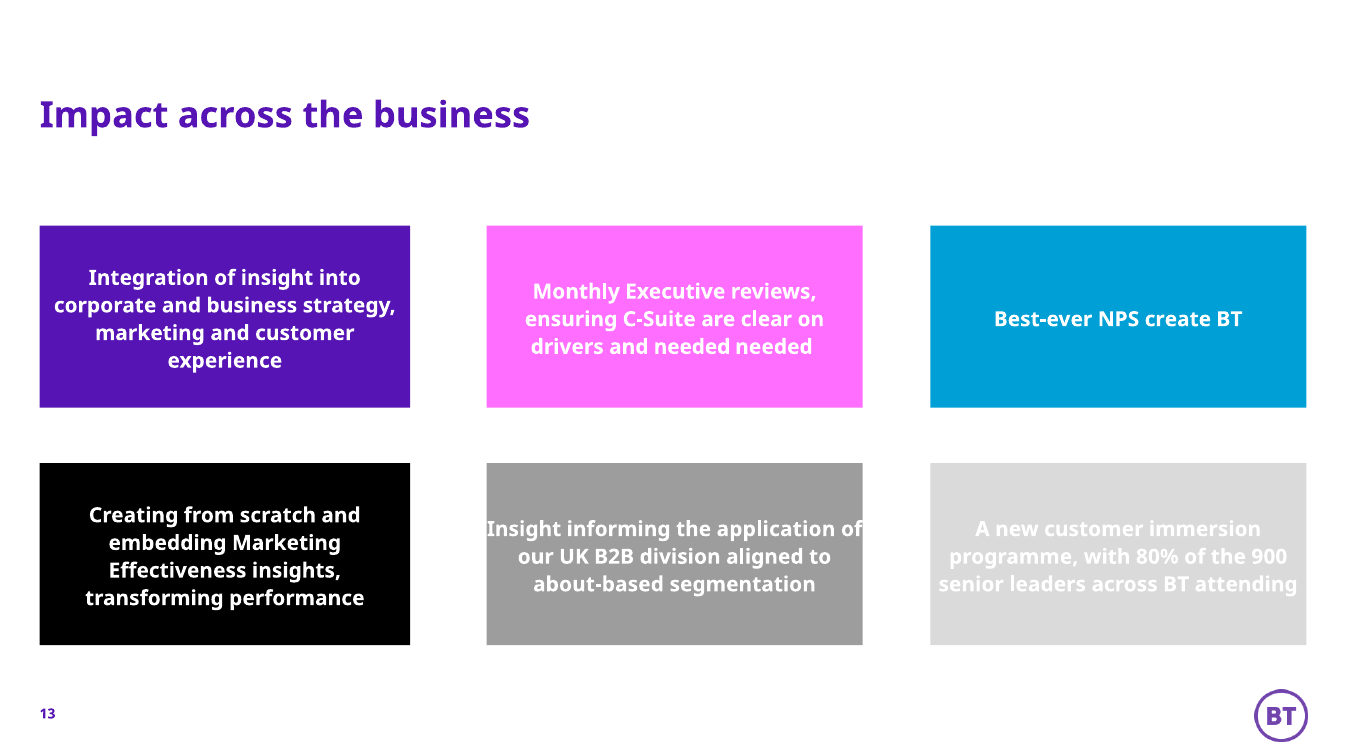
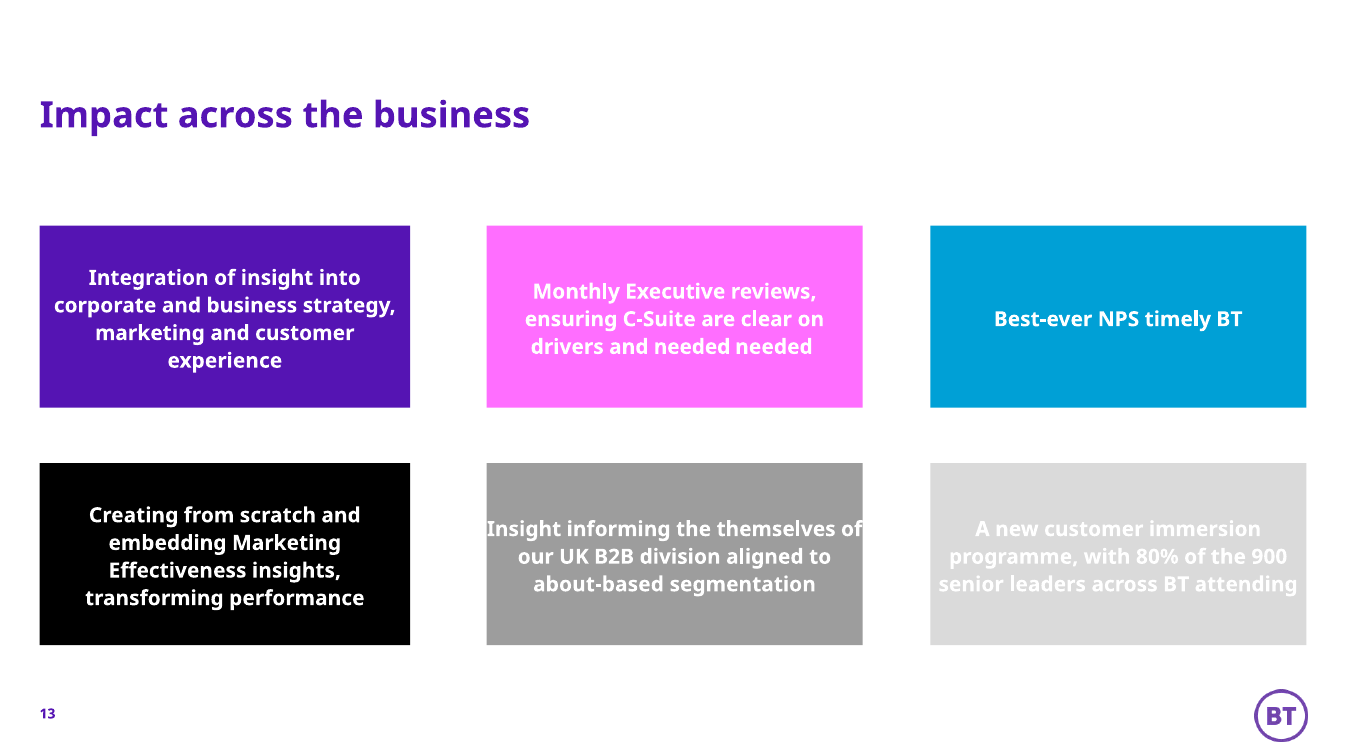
create: create -> timely
application: application -> themselves
